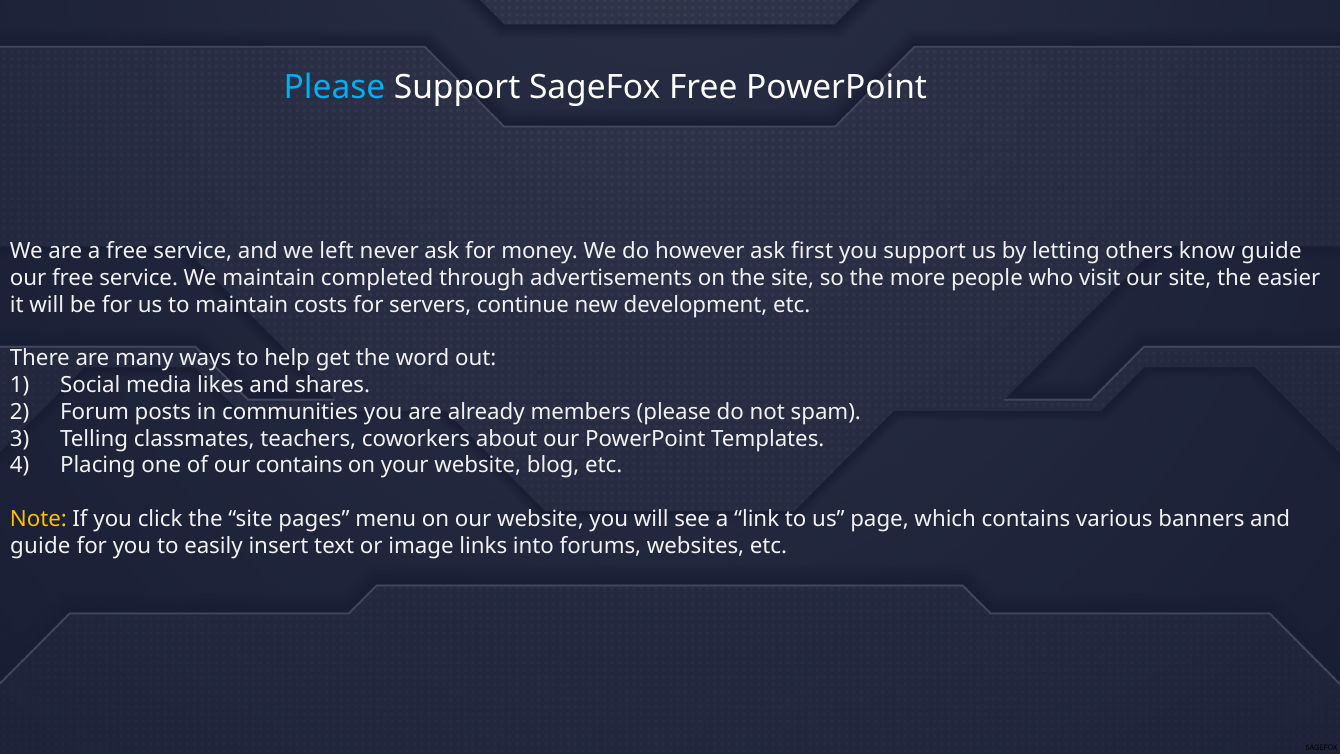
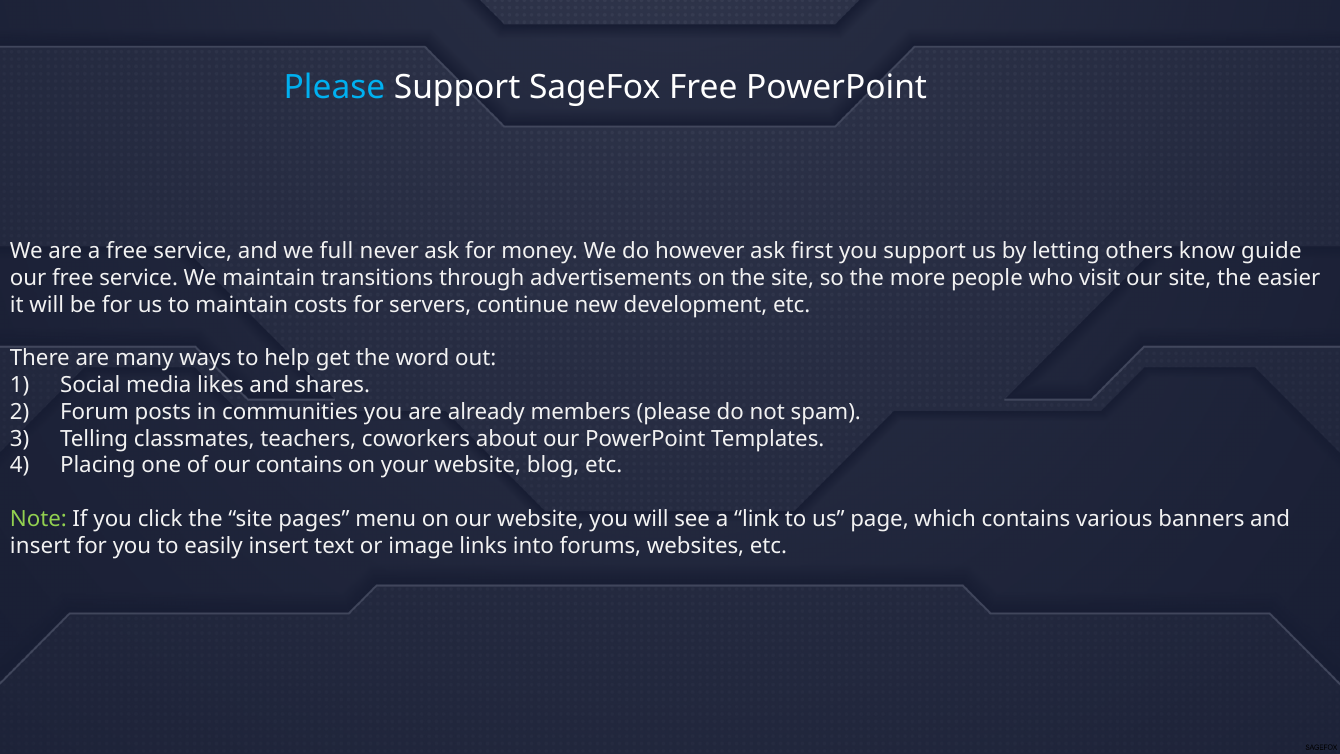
left: left -> full
completed: completed -> transitions
Note colour: yellow -> light green
guide at (40, 546): guide -> insert
